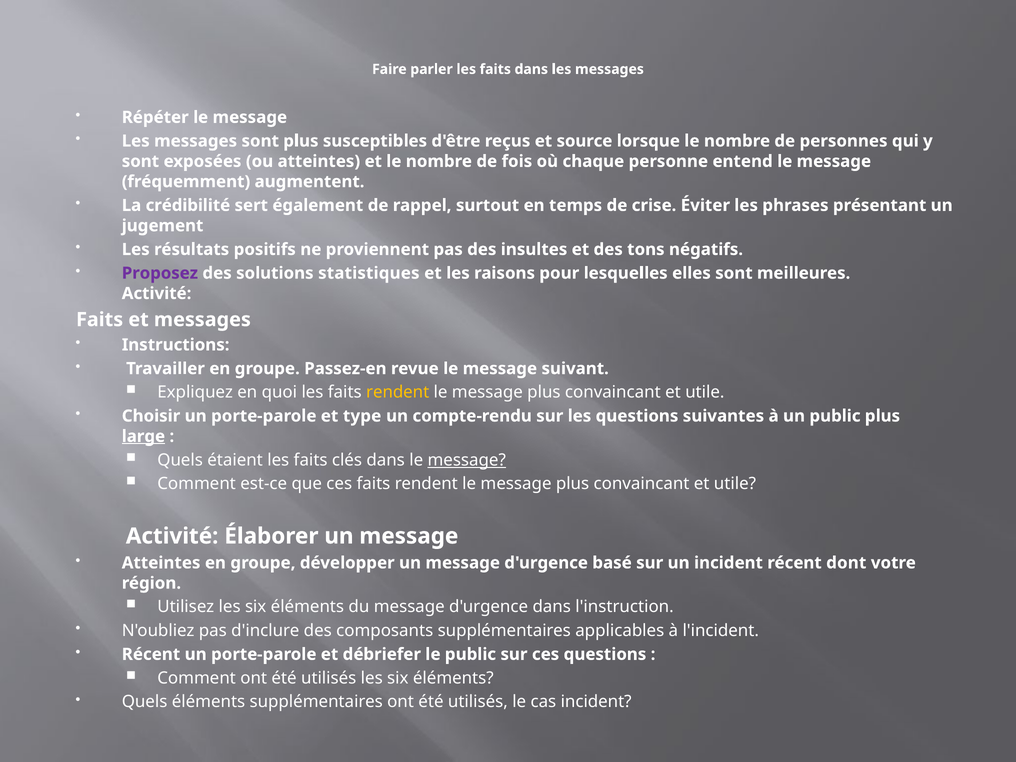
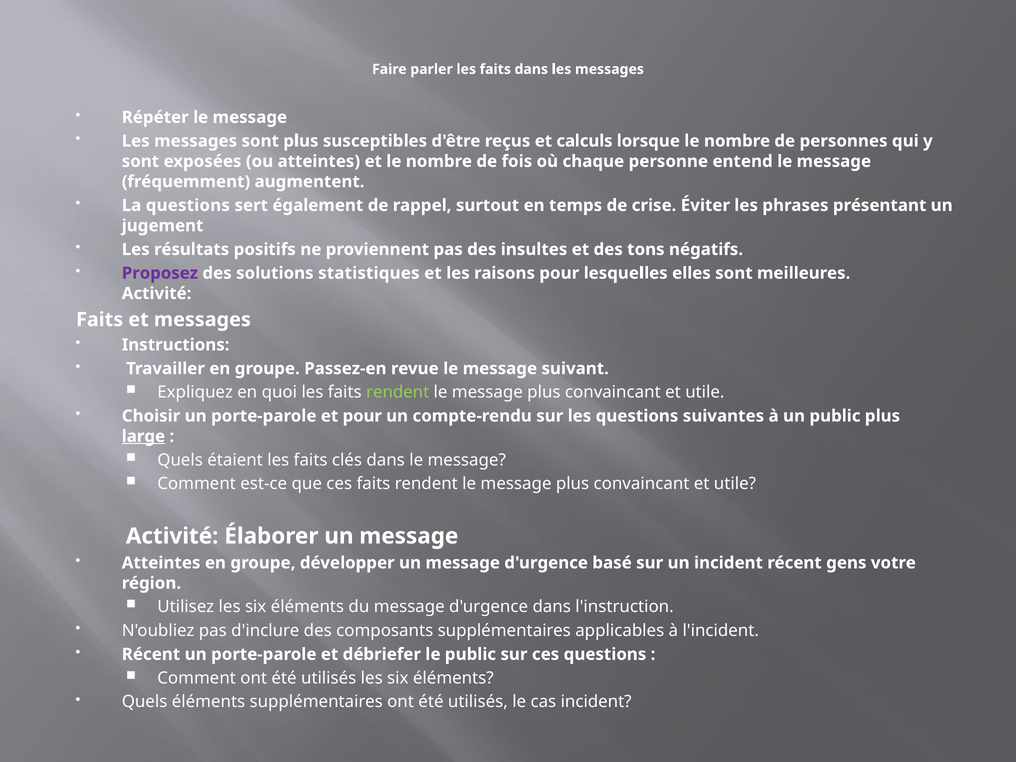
source: source -> calculs
La crédibilité: crédibilité -> questions
rendent at (398, 392) colour: yellow -> light green
et type: type -> pour
message at (467, 460) underline: present -> none
dont: dont -> gens
